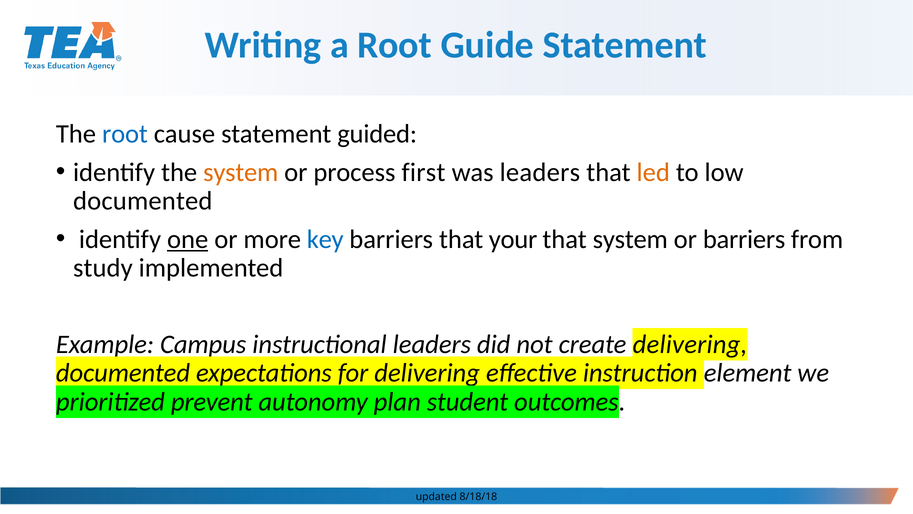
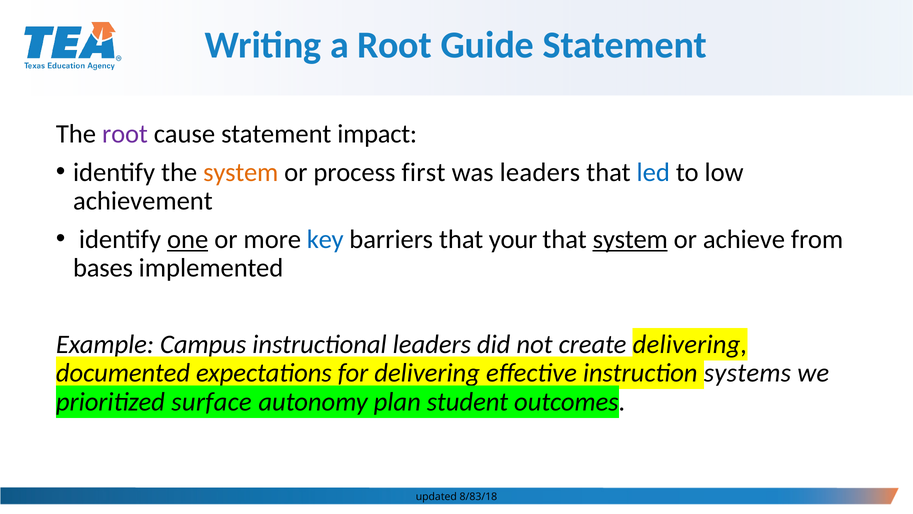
root at (125, 134) colour: blue -> purple
guided: guided -> impact
led colour: orange -> blue
documented at (143, 201): documented -> achievement
system at (630, 239) underline: none -> present
or barriers: barriers -> achieve
study: study -> bases
element: element -> systems
prevent: prevent -> surface
8/18/18: 8/18/18 -> 8/83/18
